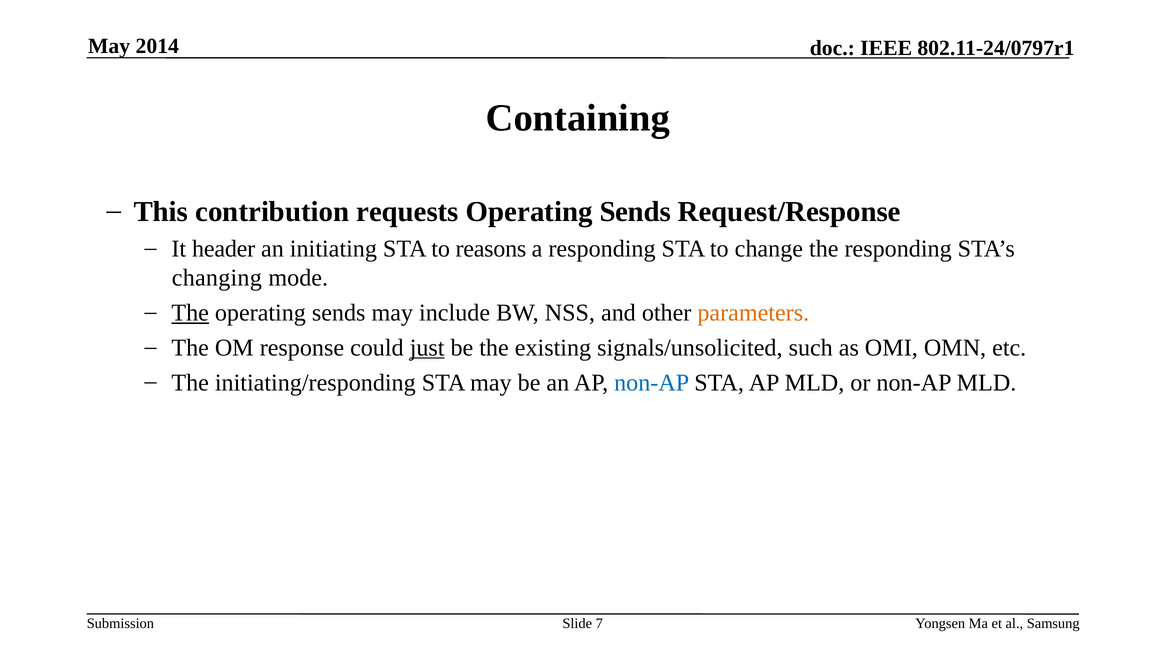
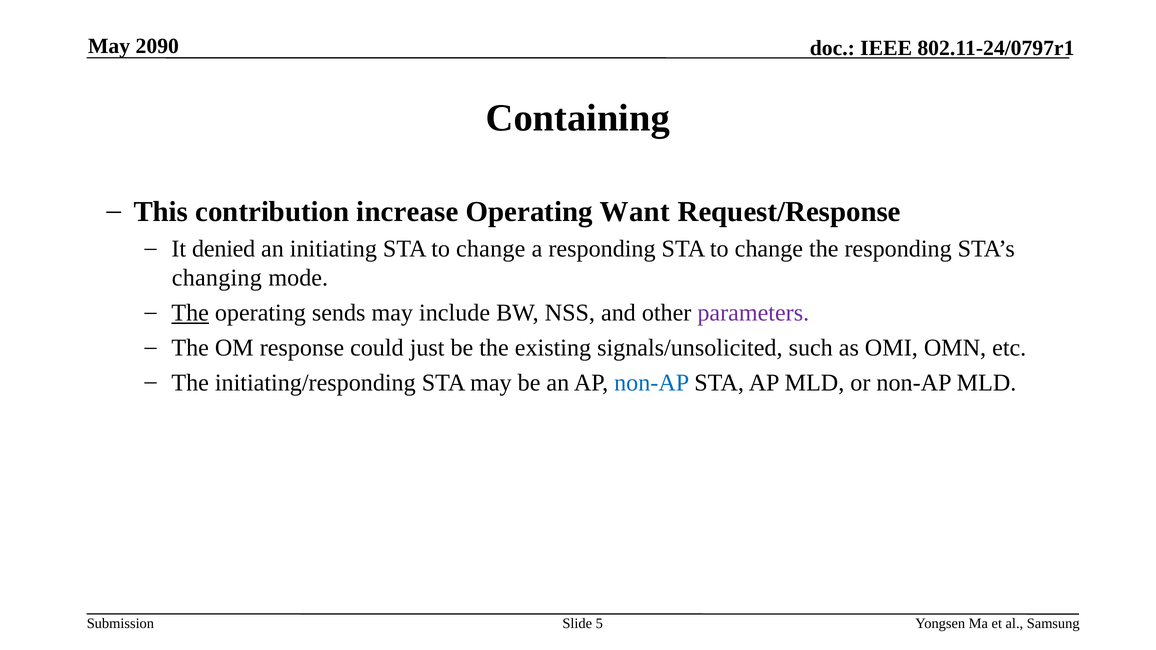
2014: 2014 -> 2090
requests: requests -> increase
Sends at (635, 212): Sends -> Want
header: header -> denied
initiating STA to reasons: reasons -> change
parameters colour: orange -> purple
just underline: present -> none
7: 7 -> 5
